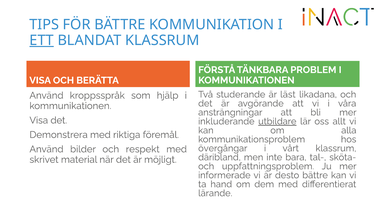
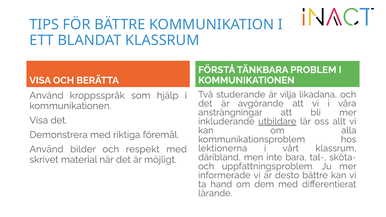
ETT underline: present -> none
läst: läst -> vilja
övergångar: övergångar -> lektionerna
